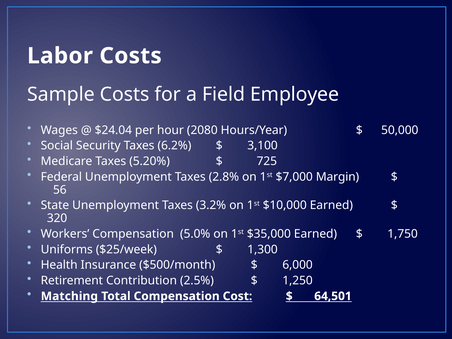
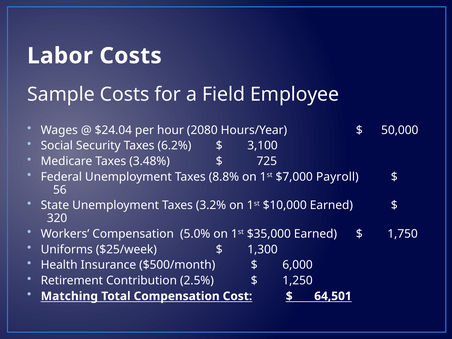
5.20%: 5.20% -> 3.48%
2.8%: 2.8% -> 8.8%
Margin: Margin -> Payroll
